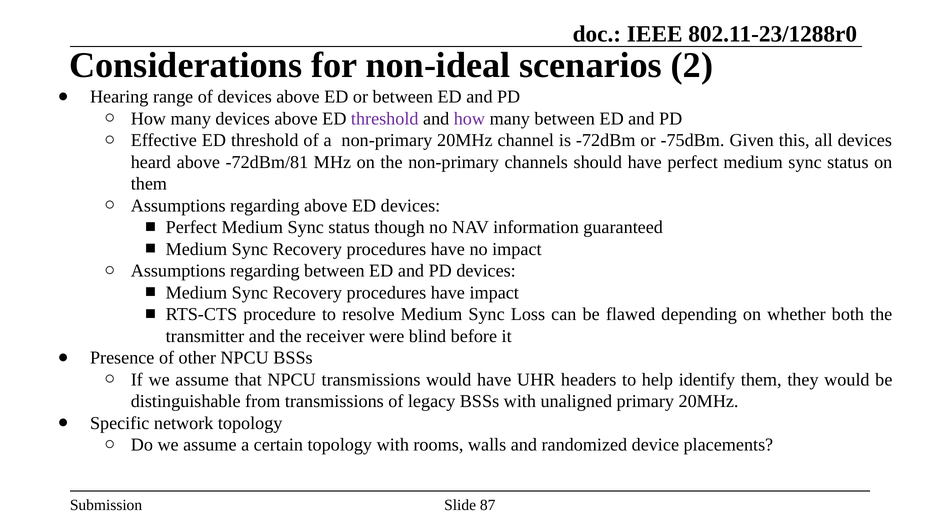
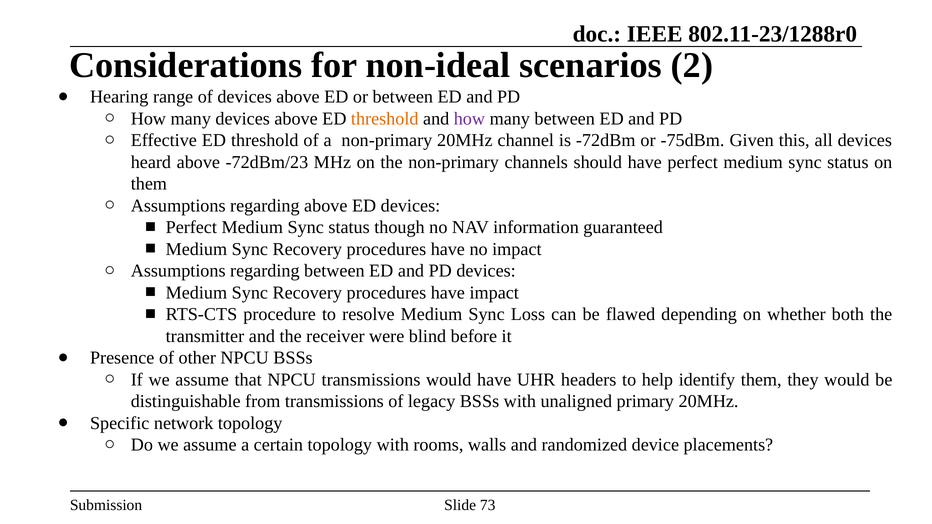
threshold at (385, 119) colour: purple -> orange
-72dBm/81: -72dBm/81 -> -72dBm/23
87: 87 -> 73
